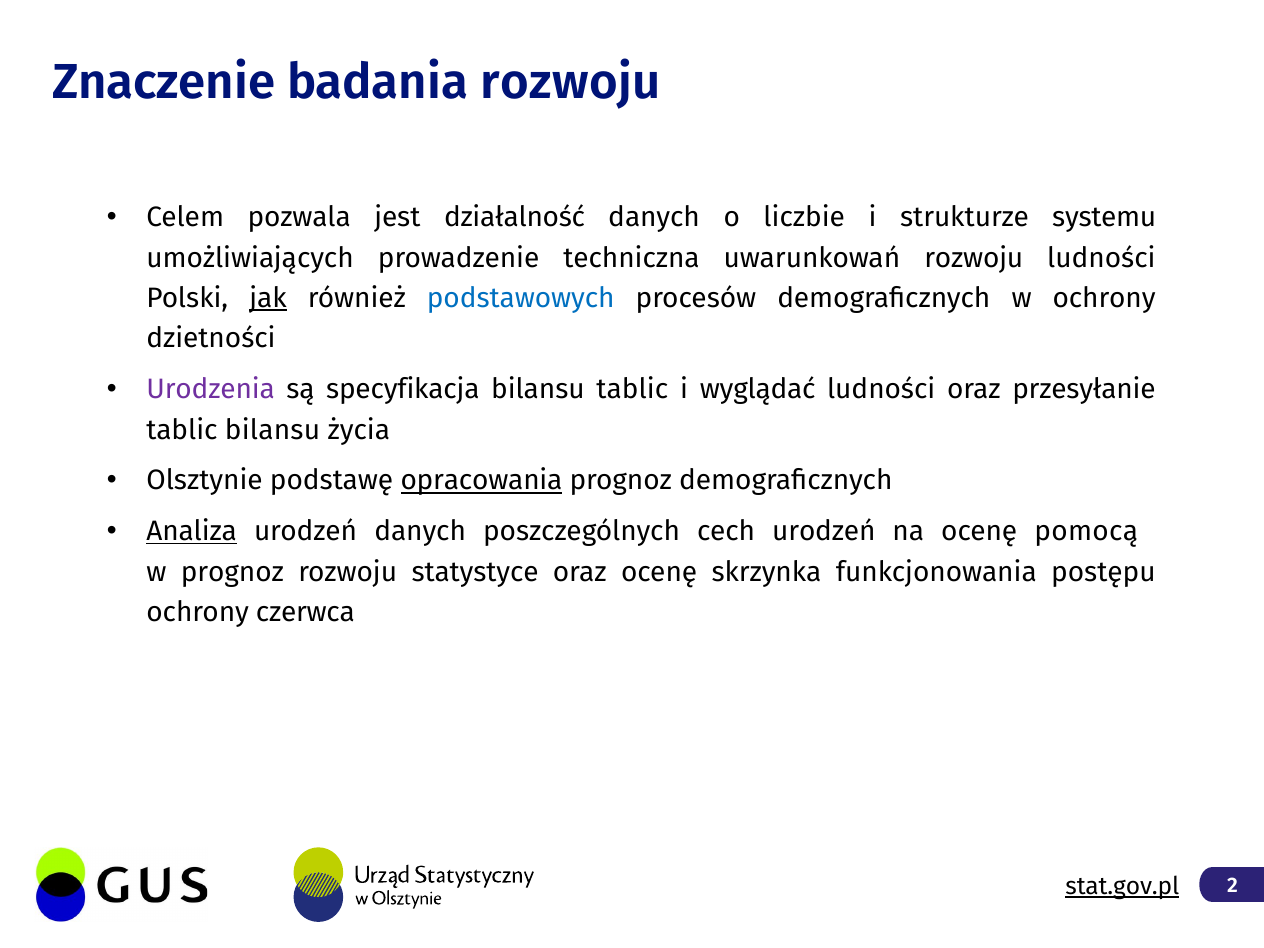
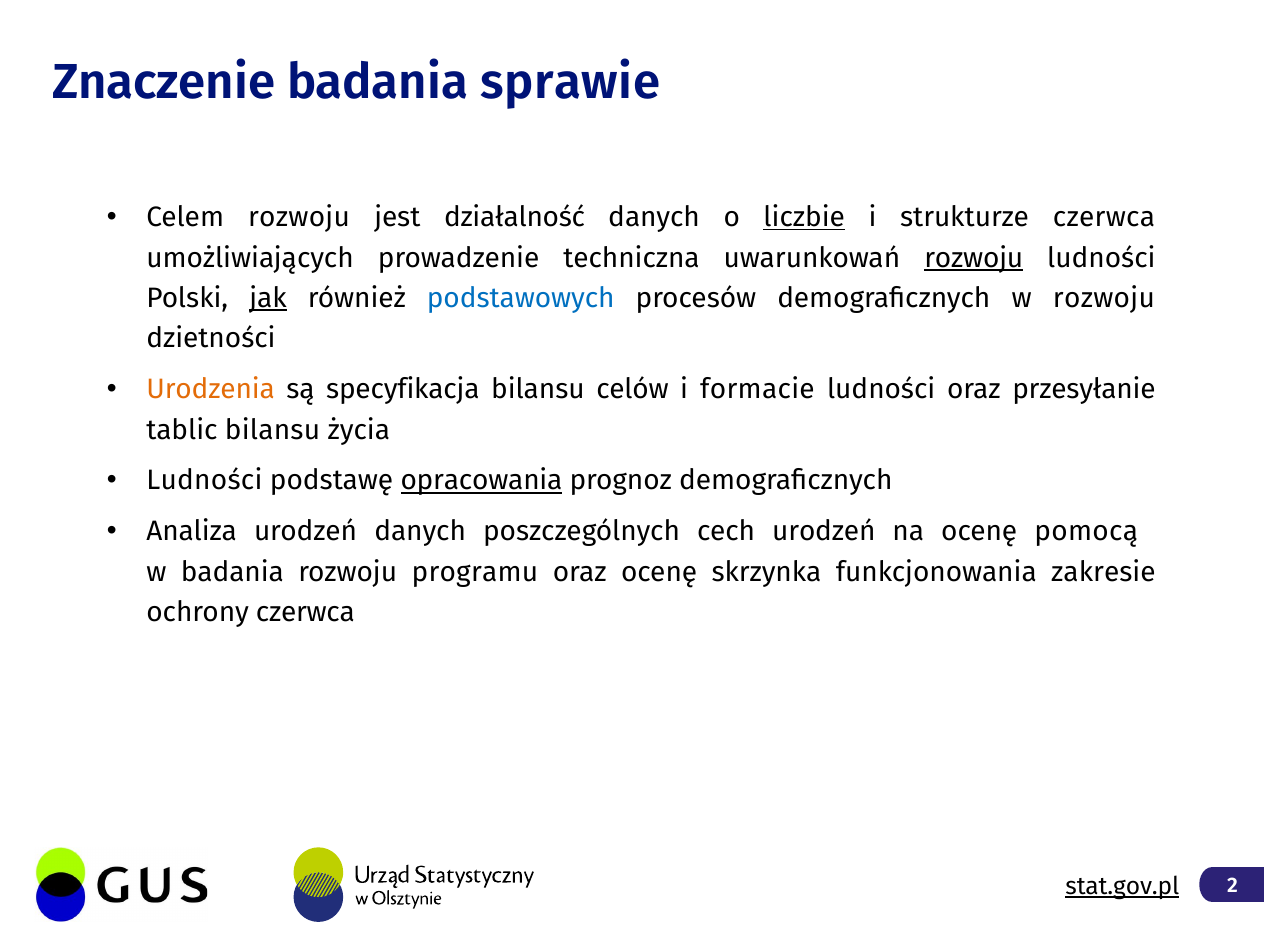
badania rozwoju: rozwoju -> sprawie
Celem pozwala: pozwala -> rozwoju
liczbie underline: none -> present
strukturze systemu: systemu -> czerwca
rozwoju at (974, 258) underline: none -> present
w ochrony: ochrony -> rozwoju
Urodzenia colour: purple -> orange
bilansu tablic: tablic -> celów
wyglądać: wyglądać -> formacie
Olsztynie at (205, 481): Olsztynie -> Ludności
Analiza underline: present -> none
w prognoz: prognoz -> badania
statystyce: statystyce -> programu
postępu: postępu -> zakresie
